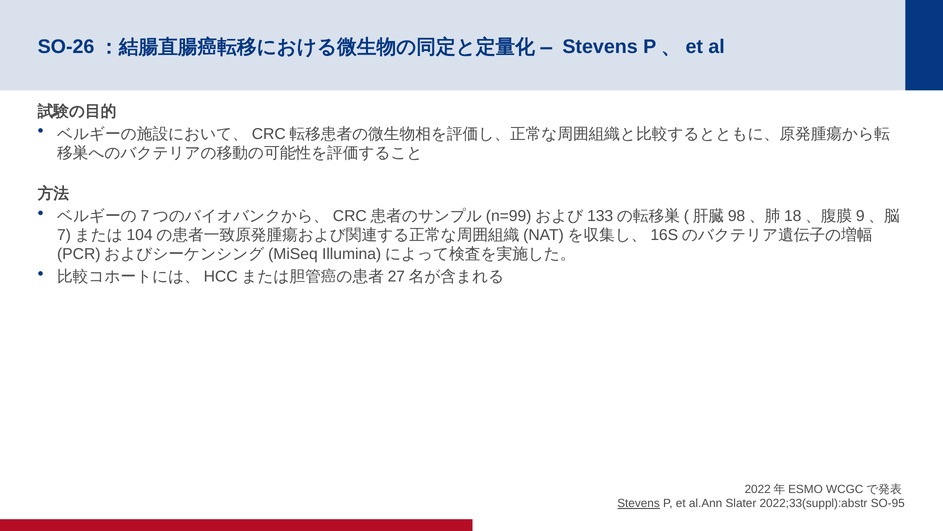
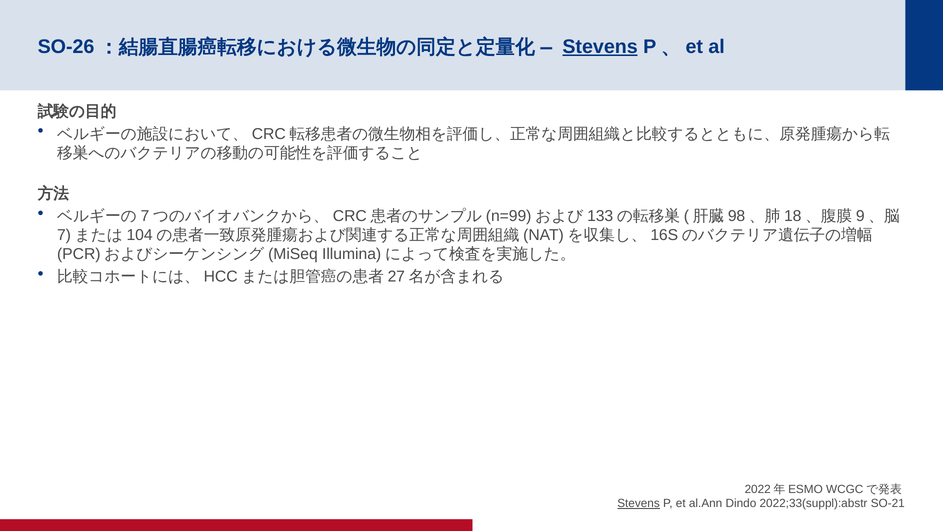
Stevens at (600, 47) underline: none -> present
Slater: Slater -> Dindo
SO-95: SO-95 -> SO-21
